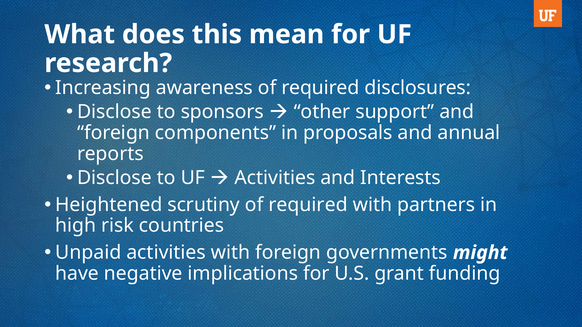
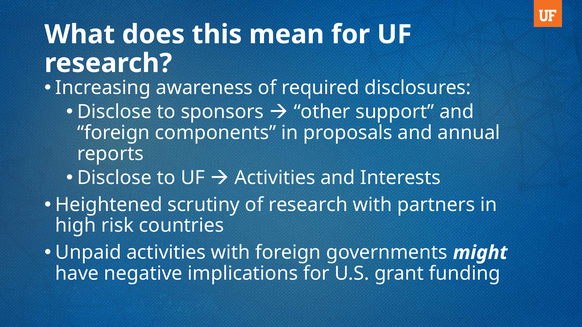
scrutiny of required: required -> research
